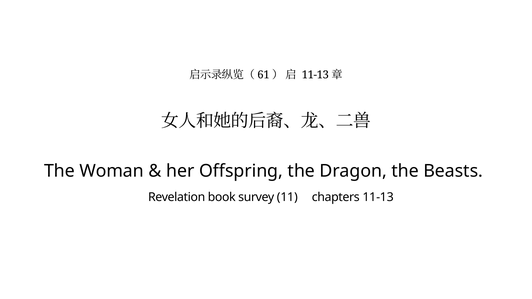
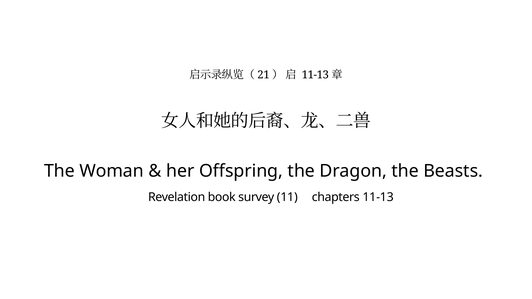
61: 61 -> 21
